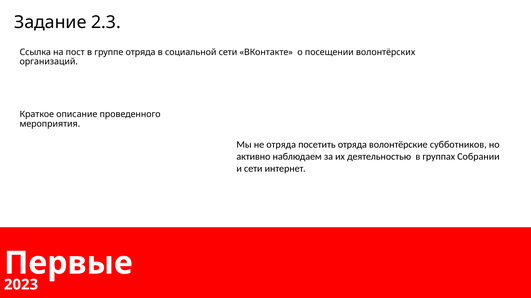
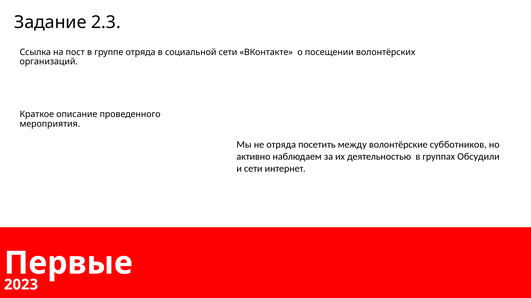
посетить отряда: отряда -> между
Собрании: Собрании -> Обсудили
